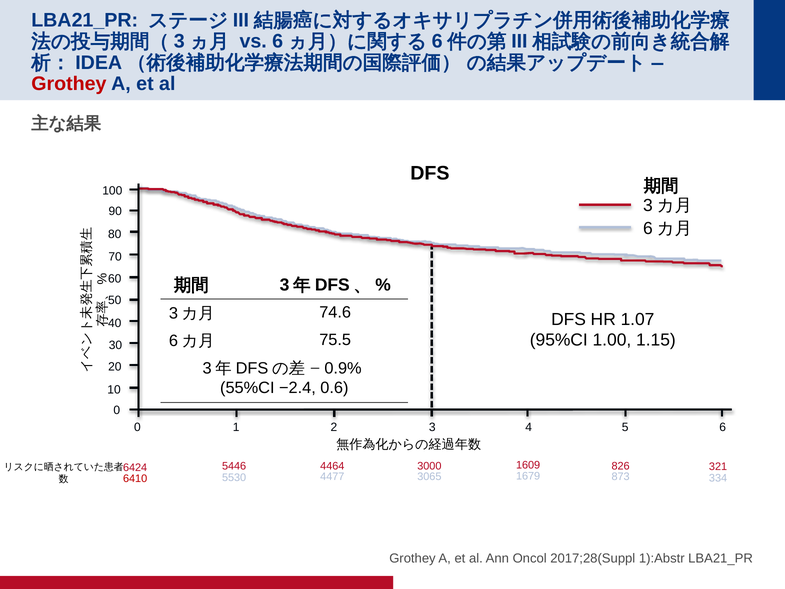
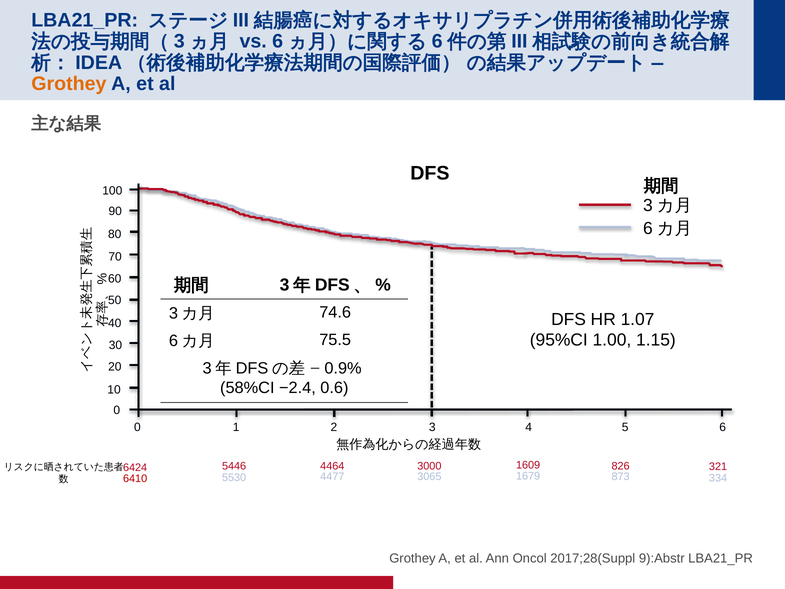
Grothey at (69, 84) colour: red -> orange
55%CI: 55%CI -> 58%CI
1):Abstr: 1):Abstr -> 9):Abstr
